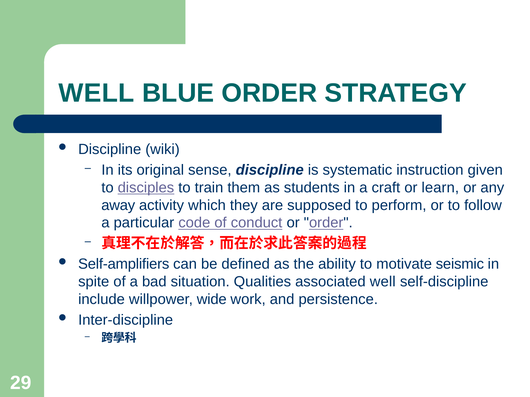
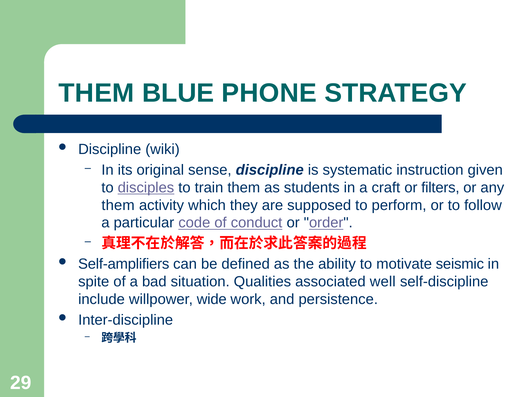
WELL at (96, 93): WELL -> THEM
BLUE ORDER: ORDER -> PHONE
learn: learn -> filters
away at (118, 205): away -> them
